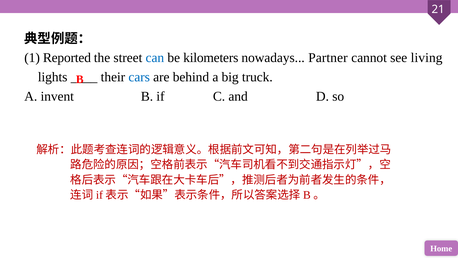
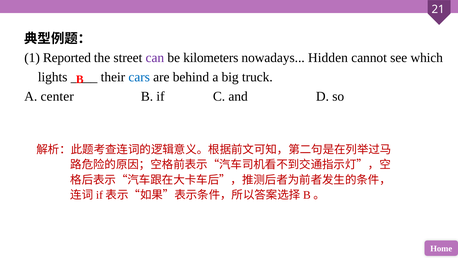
can colour: blue -> purple
Partner: Partner -> Hidden
living: living -> which
invent: invent -> center
